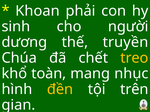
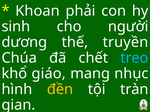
treo colour: yellow -> light blue
toàn: toàn -> giáo
trên: trên -> tràn
